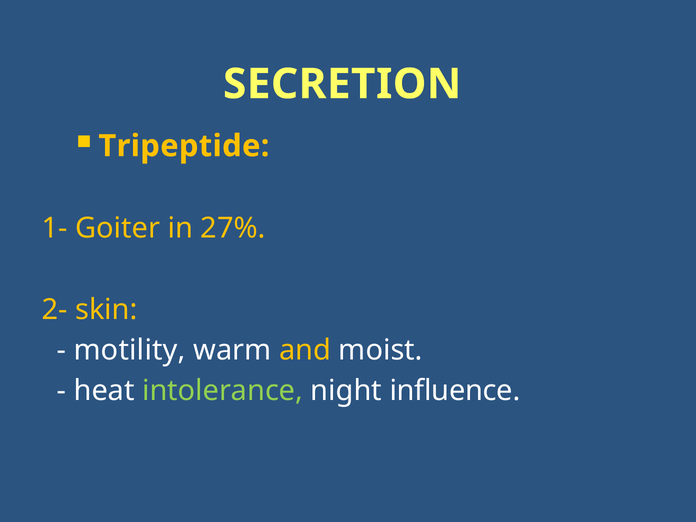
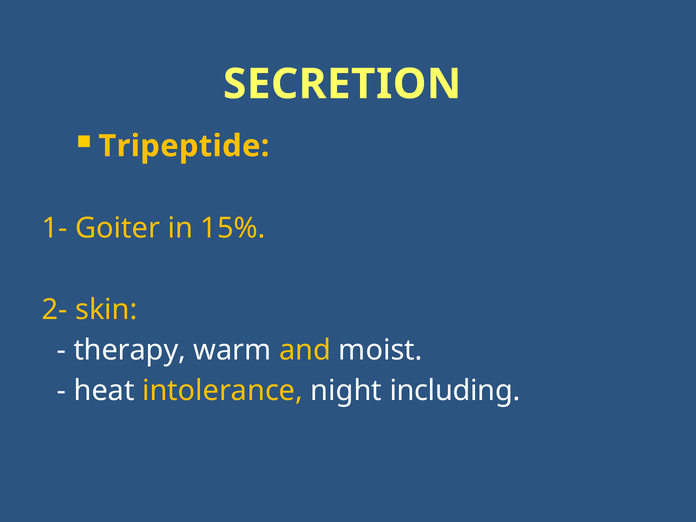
27%: 27% -> 15%
motility: motility -> therapy
intolerance colour: light green -> yellow
influence: influence -> including
